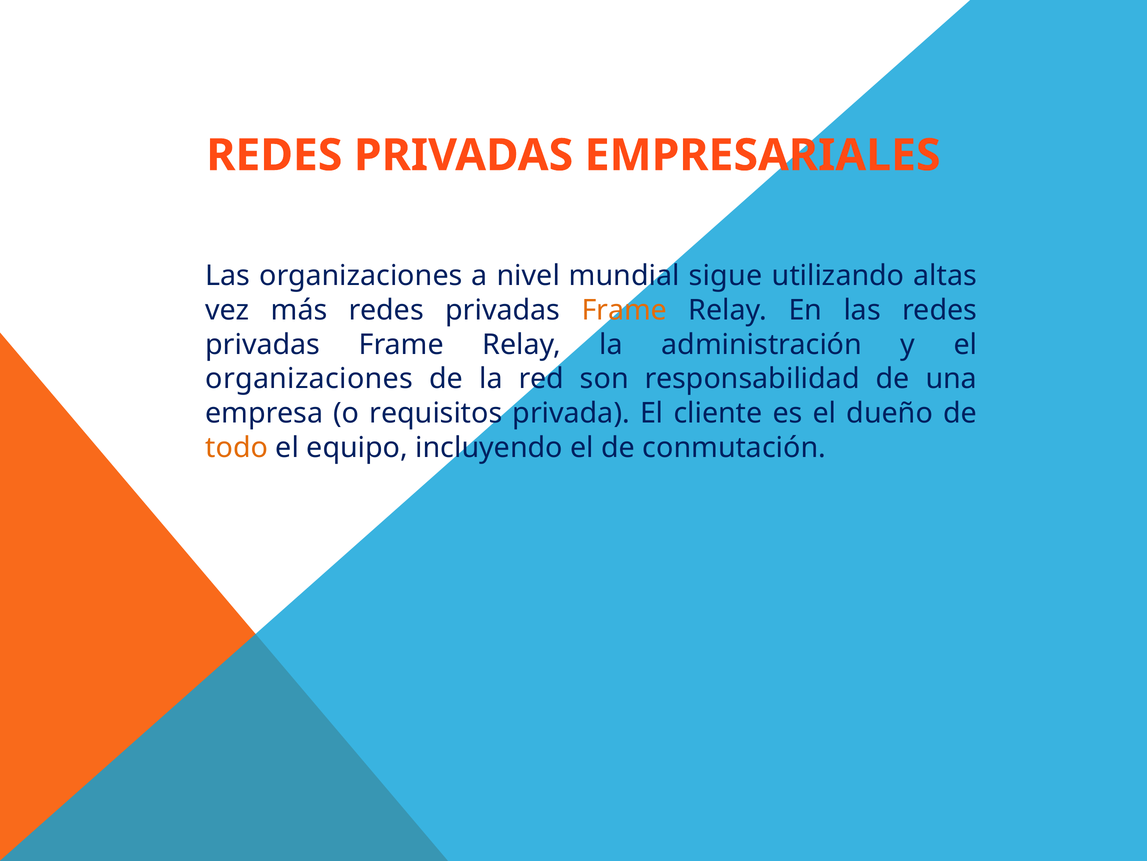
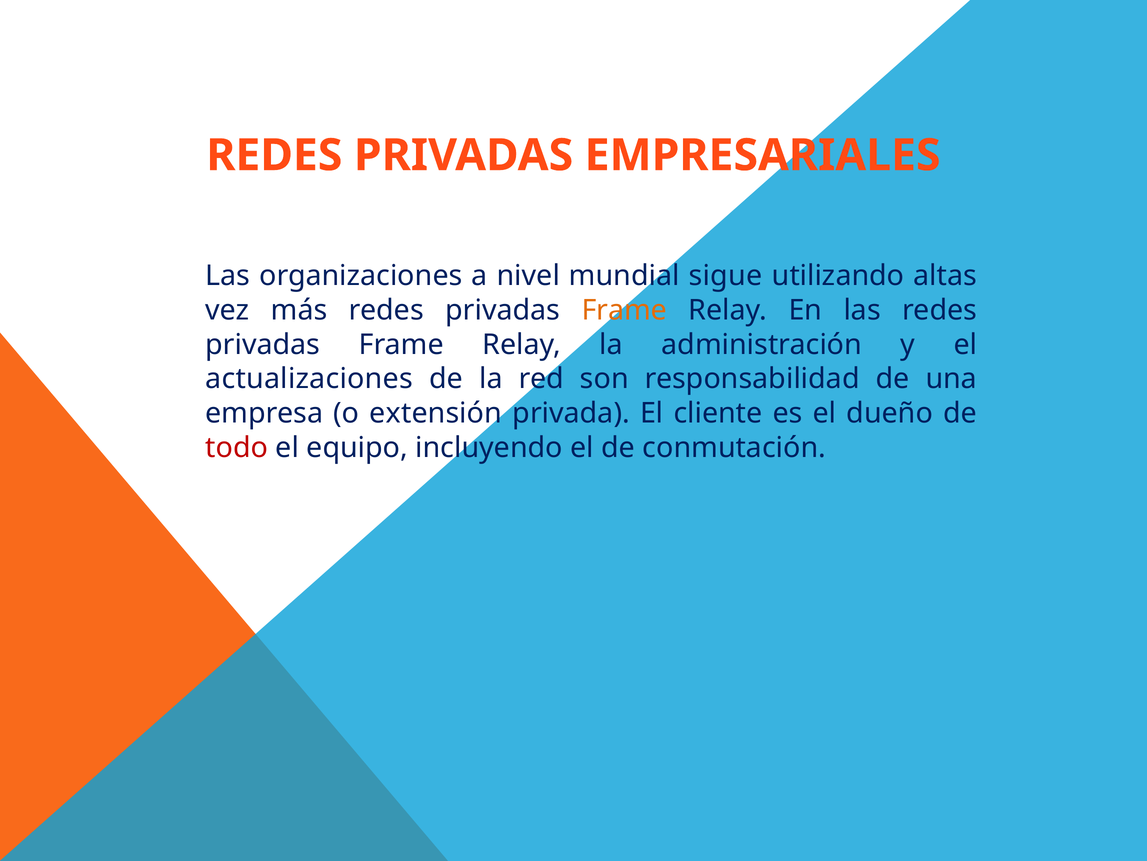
organizaciones at (309, 379): organizaciones -> actualizaciones
requisitos: requisitos -> extensión
todo colour: orange -> red
